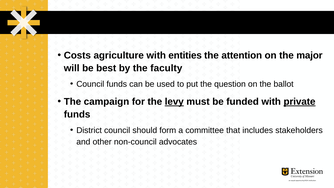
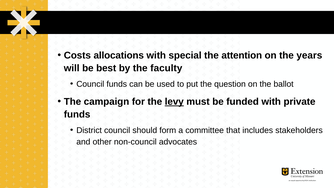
agriculture: agriculture -> allocations
entities: entities -> special
major: major -> years
private underline: present -> none
